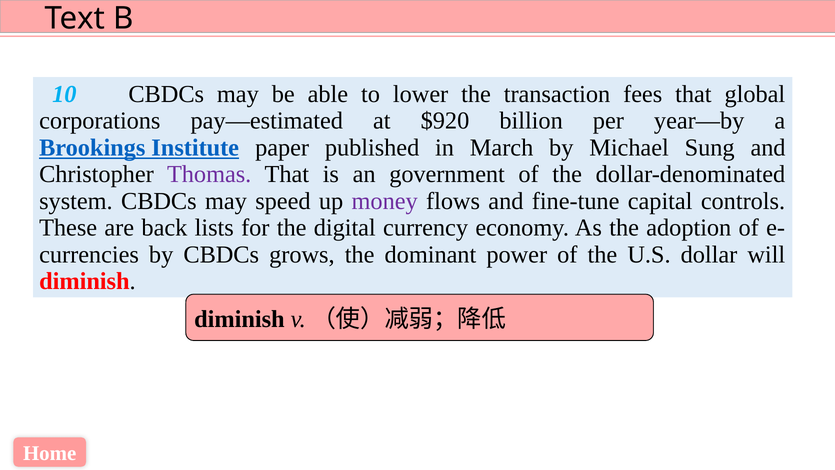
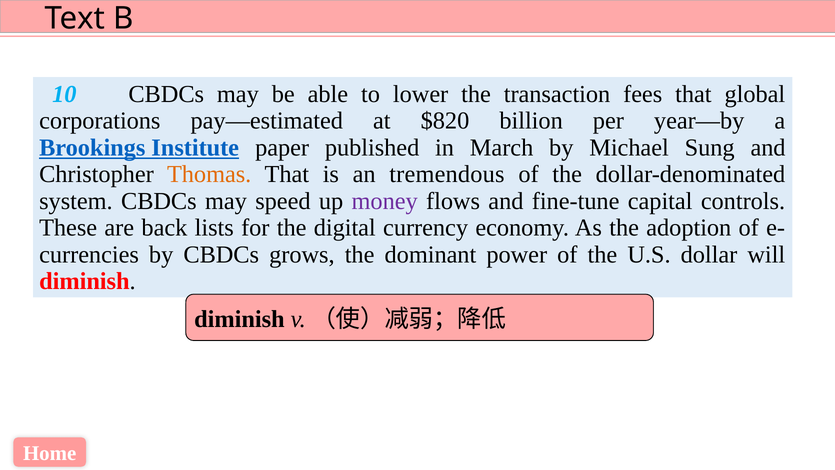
$920: $920 -> $820
Thomas colour: purple -> orange
government: government -> tremendous
